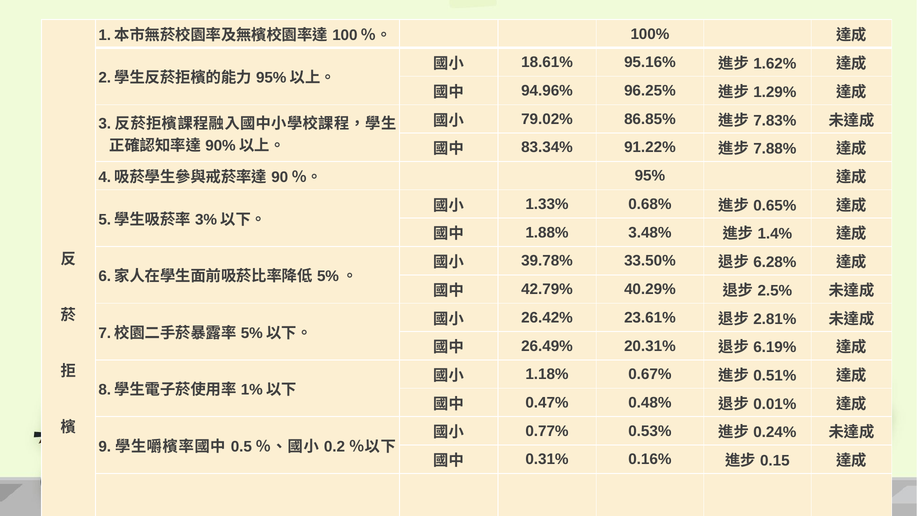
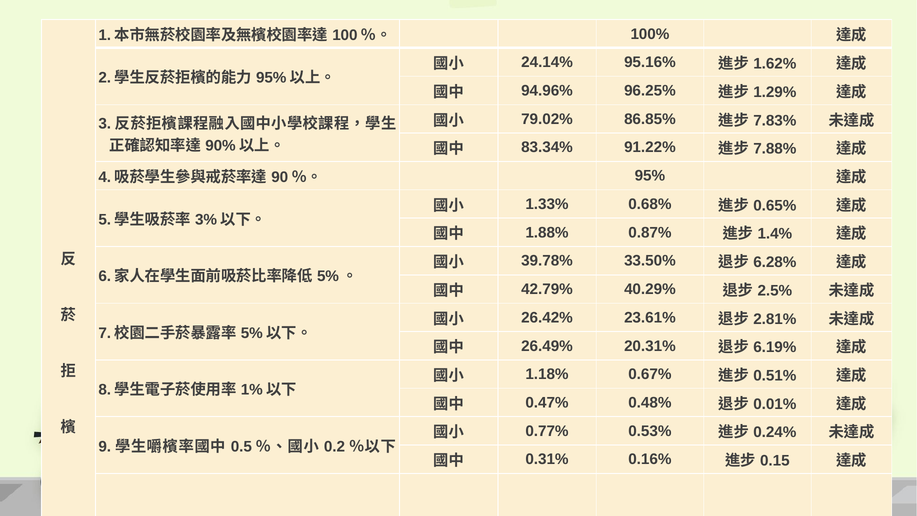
18.61%: 18.61% -> 24.14%
3.48%: 3.48% -> 0.87%
